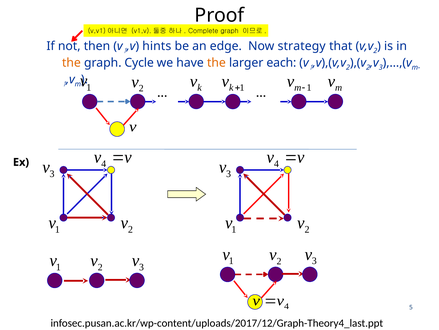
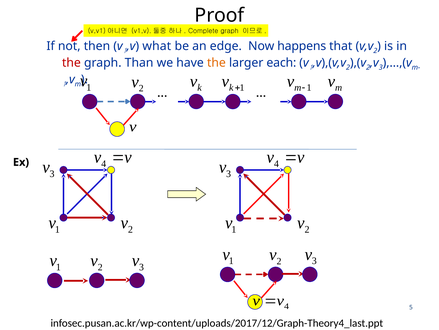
hints: hints -> what
strategy: strategy -> happens
the at (71, 63) colour: orange -> red
Cycle: Cycle -> Than
